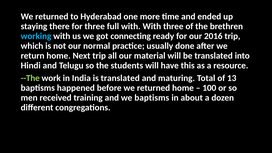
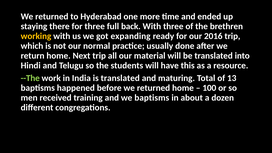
full with: with -> back
working colour: light blue -> yellow
connecting: connecting -> expanding
